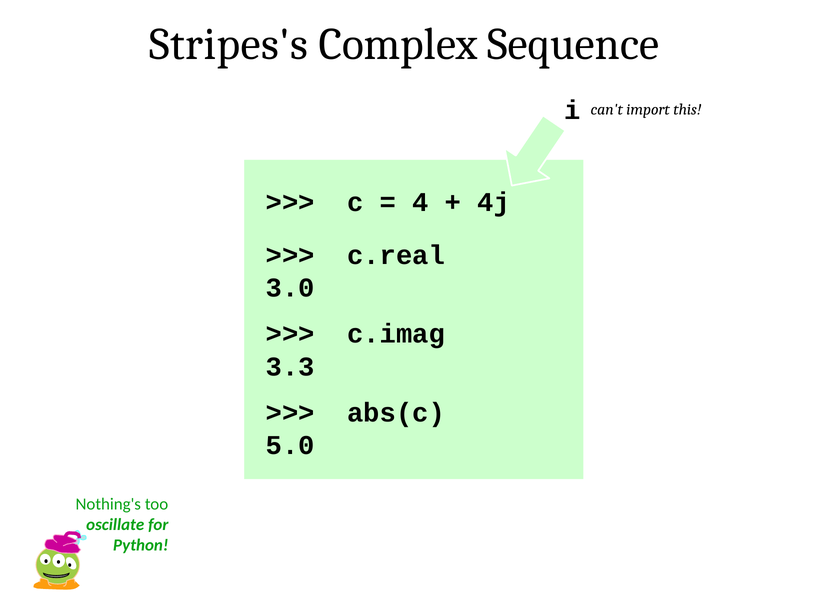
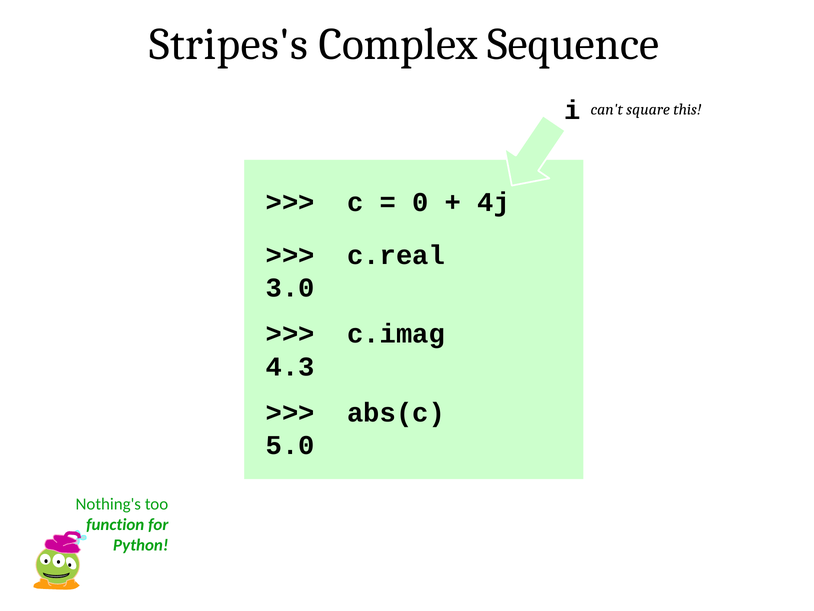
import: import -> square
4: 4 -> 0
3.3: 3.3 -> 4.3
oscillate: oscillate -> function
